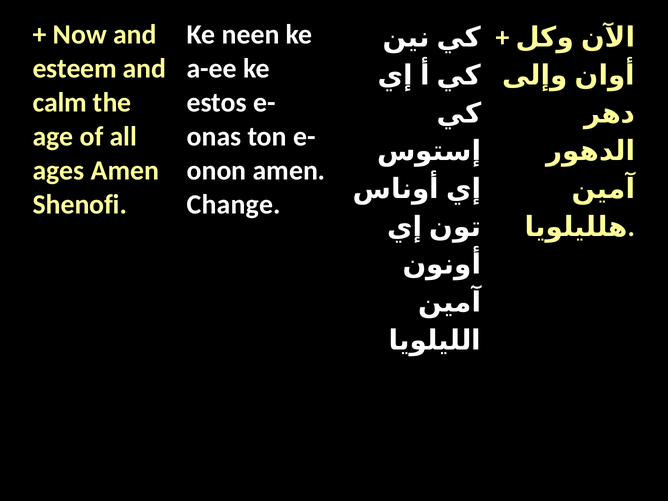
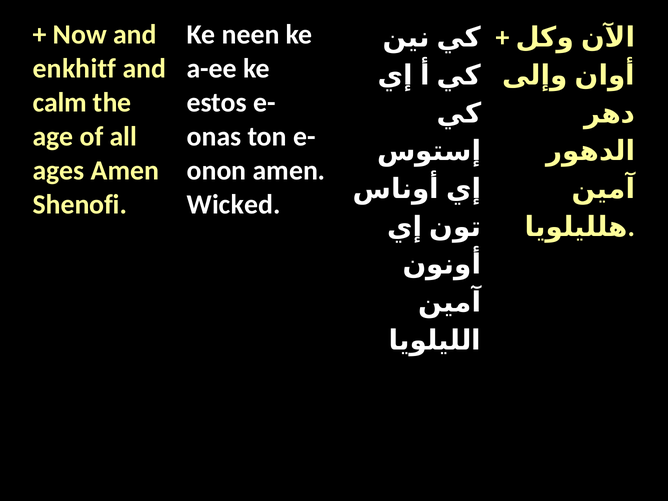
esteem: esteem -> enkhitf
Change: Change -> Wicked
